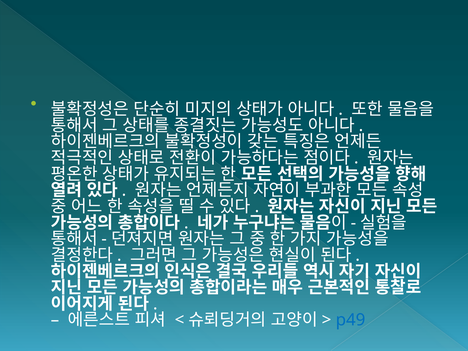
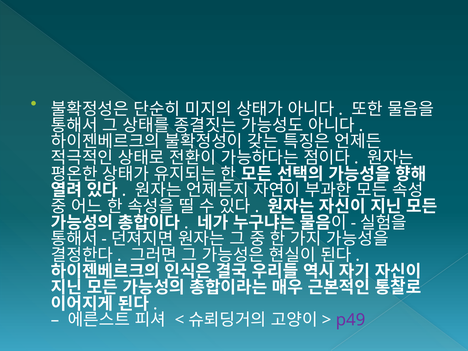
p49 colour: blue -> purple
